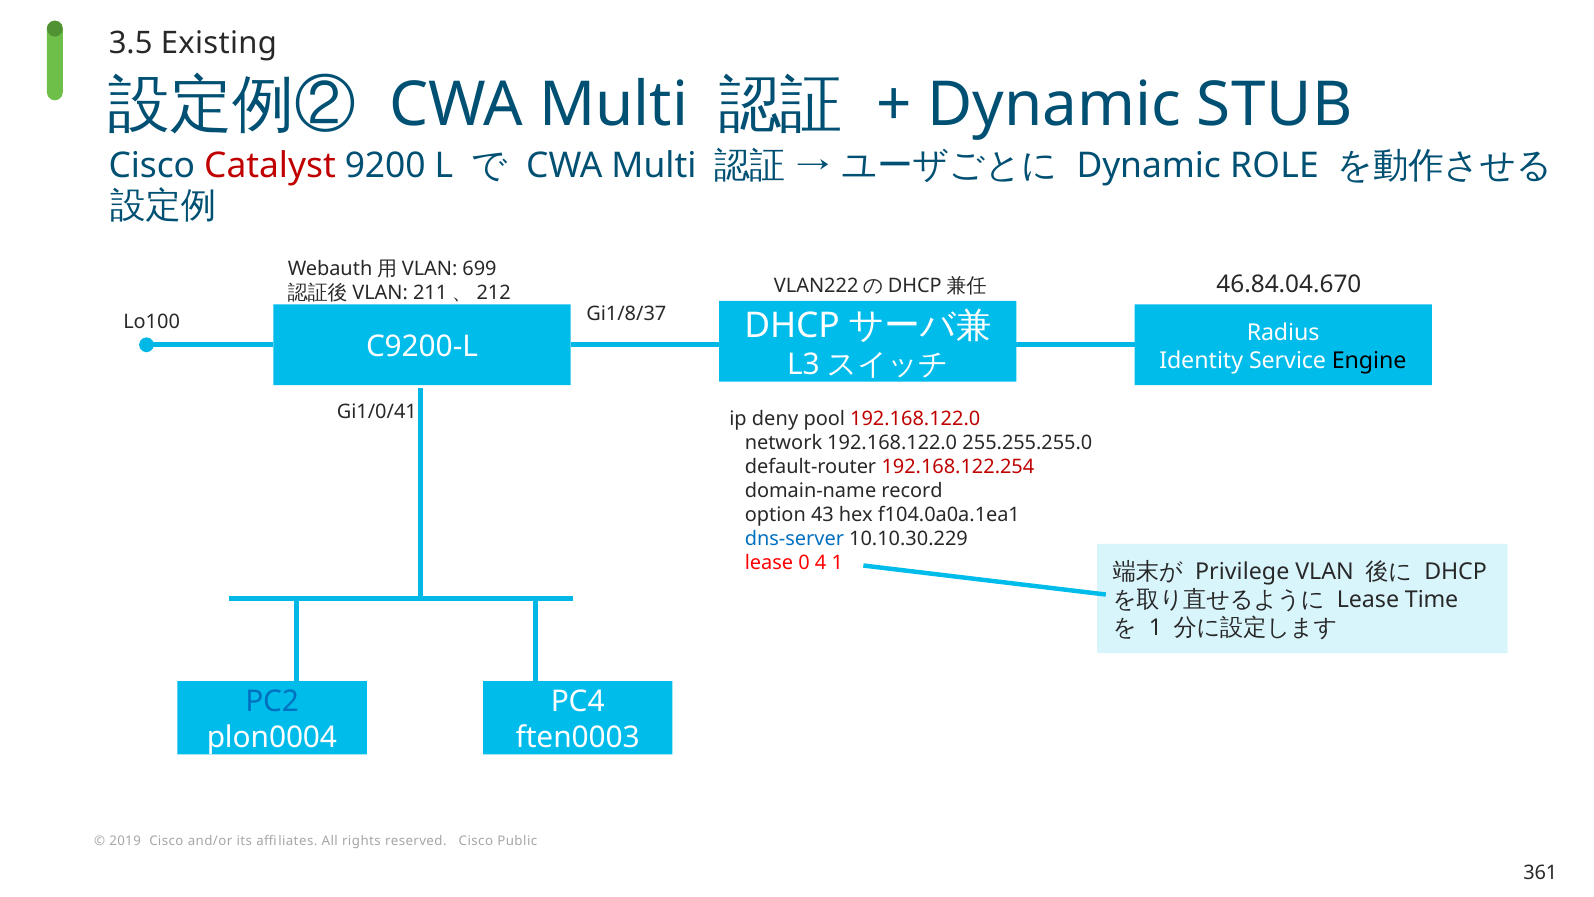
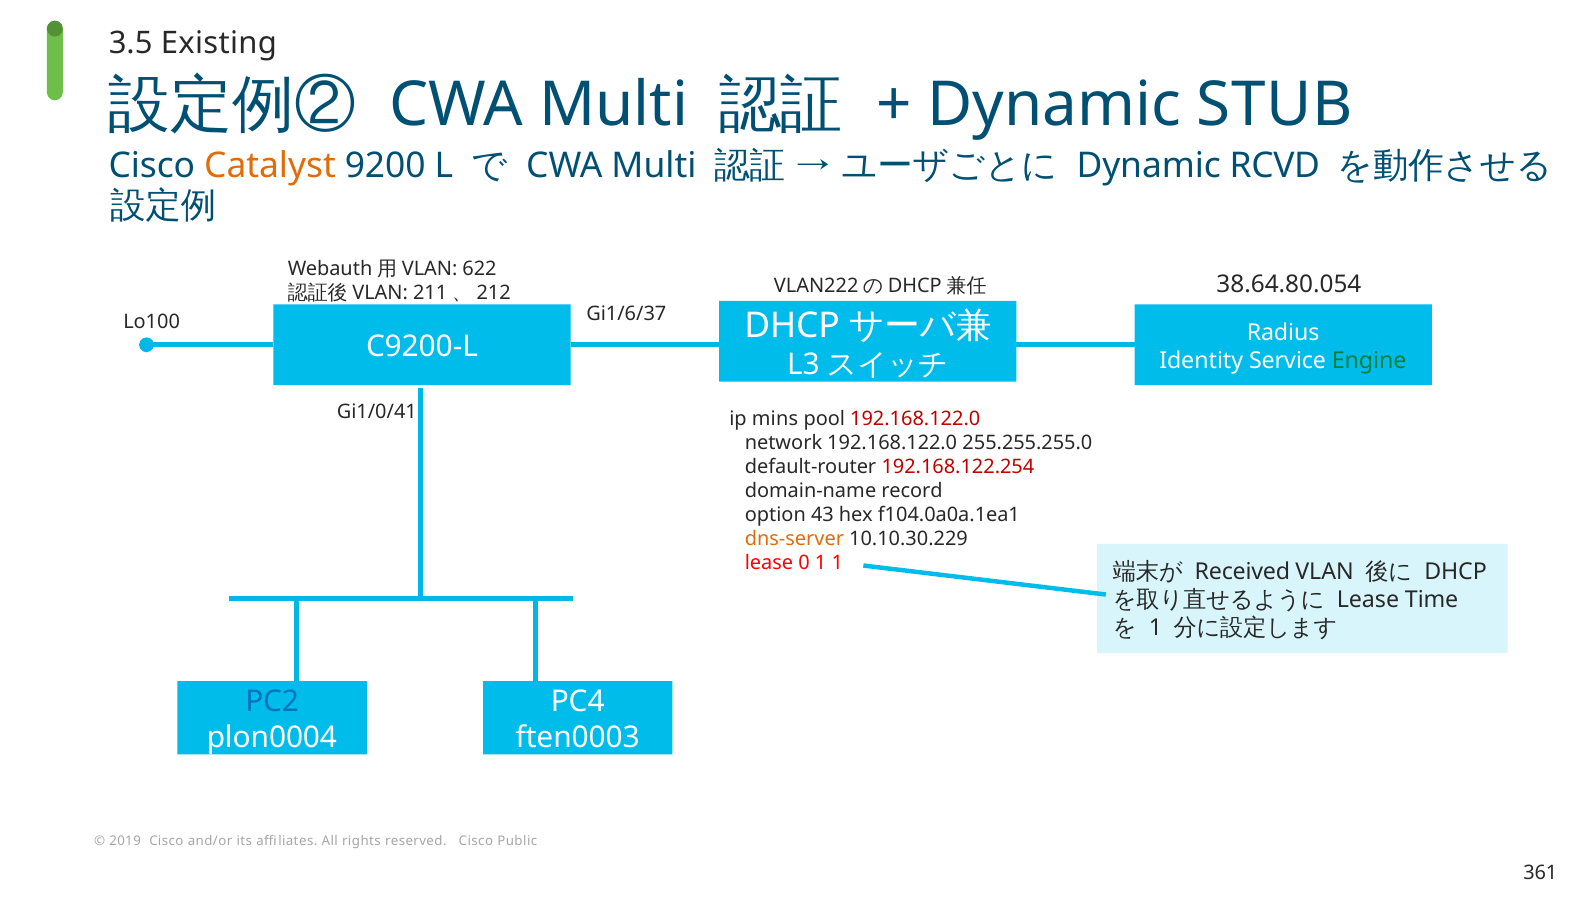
Catalyst colour: red -> orange
ROLE: ROLE -> RCVD
699: 699 -> 622
46.84.04.670: 46.84.04.670 -> 38.64.80.054
Gi1/8/37: Gi1/8/37 -> Gi1/6/37
Engine colour: black -> green
deny: deny -> mins
dns-server colour: blue -> orange
0 4: 4 -> 1
Privilege: Privilege -> Received
